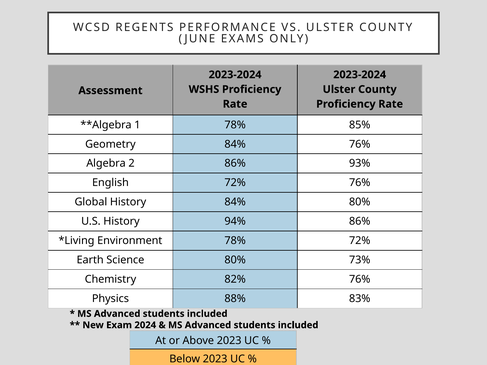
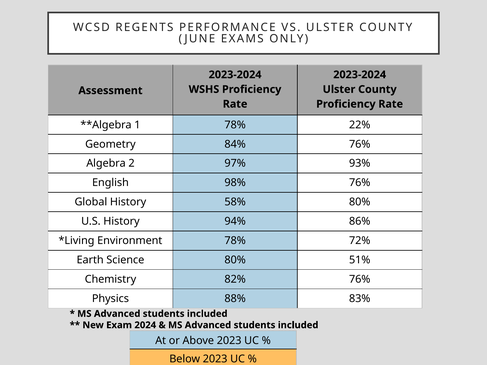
85%: 85% -> 22%
2 86%: 86% -> 97%
English 72%: 72% -> 98%
History 84%: 84% -> 58%
73%: 73% -> 51%
